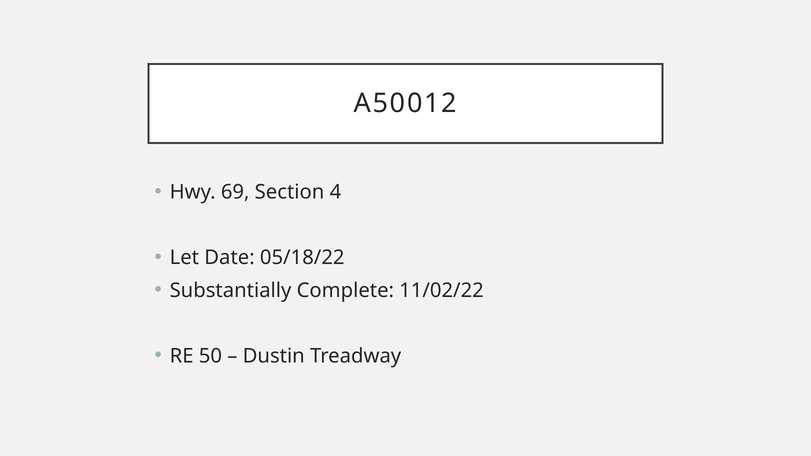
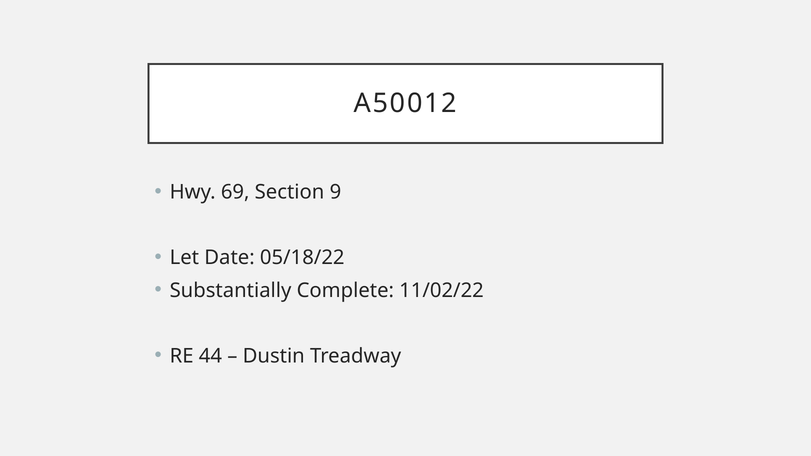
4: 4 -> 9
50: 50 -> 44
